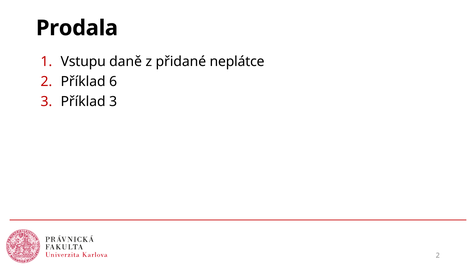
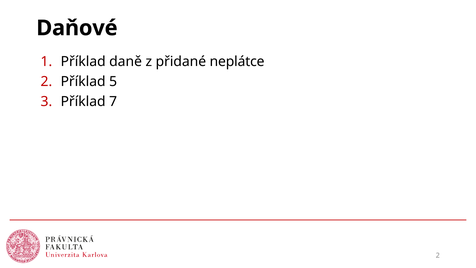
Prodala: Prodala -> Daňové
1 Vstupu: Vstupu -> Příklad
6: 6 -> 5
Příklad 3: 3 -> 7
